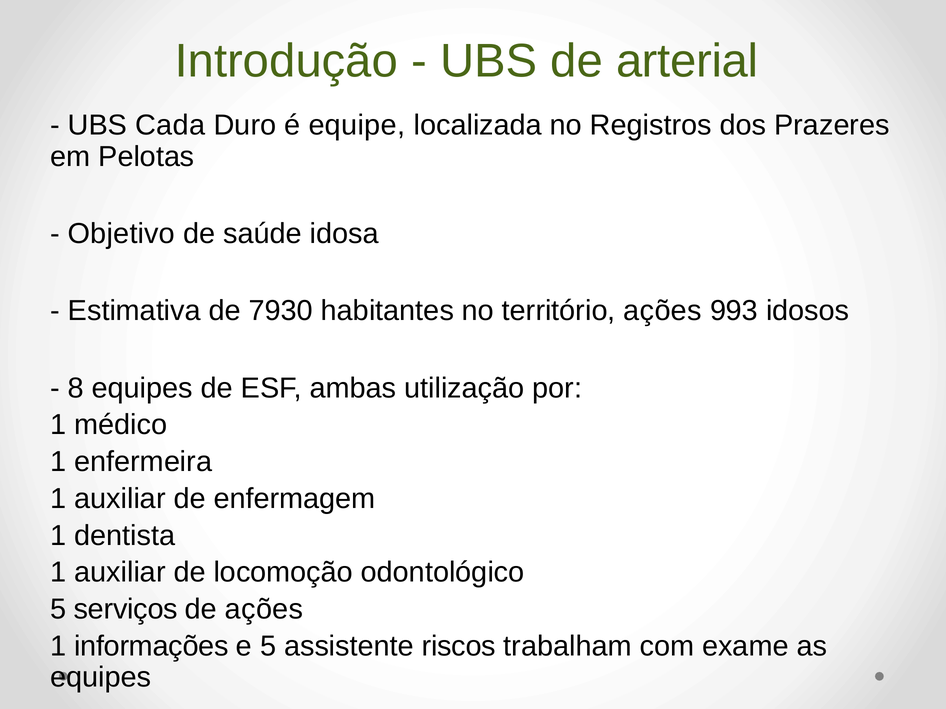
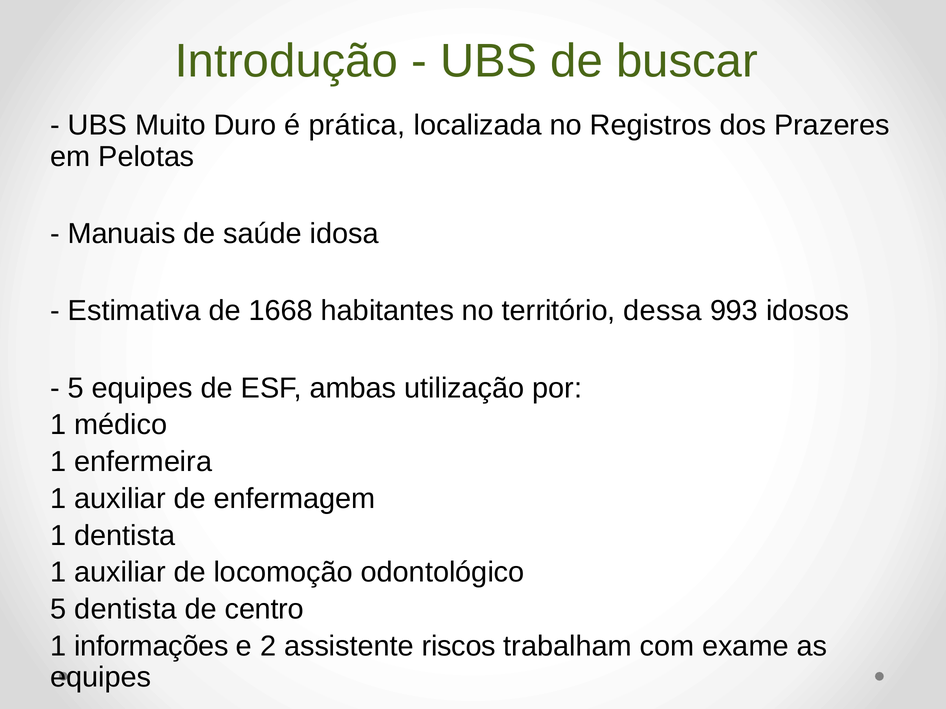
arterial: arterial -> buscar
Cada: Cada -> Muito
equipe: equipe -> prática
Objetivo: Objetivo -> Manuais
7930: 7930 -> 1668
território ações: ações -> dessa
8 at (76, 388): 8 -> 5
5 serviços: serviços -> dentista
de ações: ações -> centro
e 5: 5 -> 2
